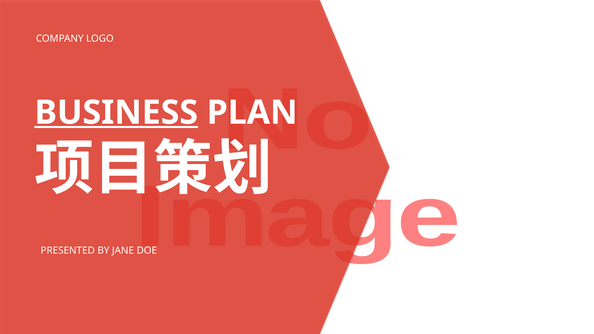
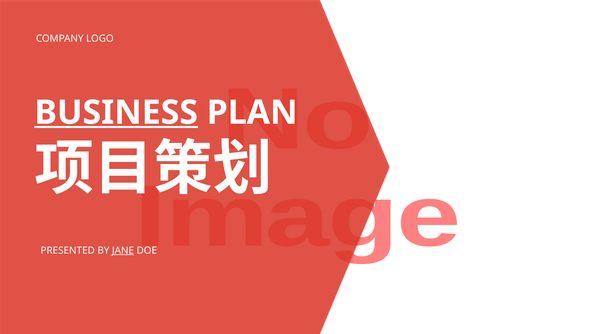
JANE underline: none -> present
